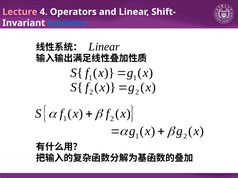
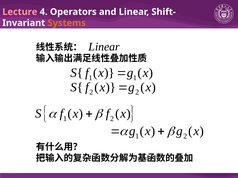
Systems colour: blue -> orange
